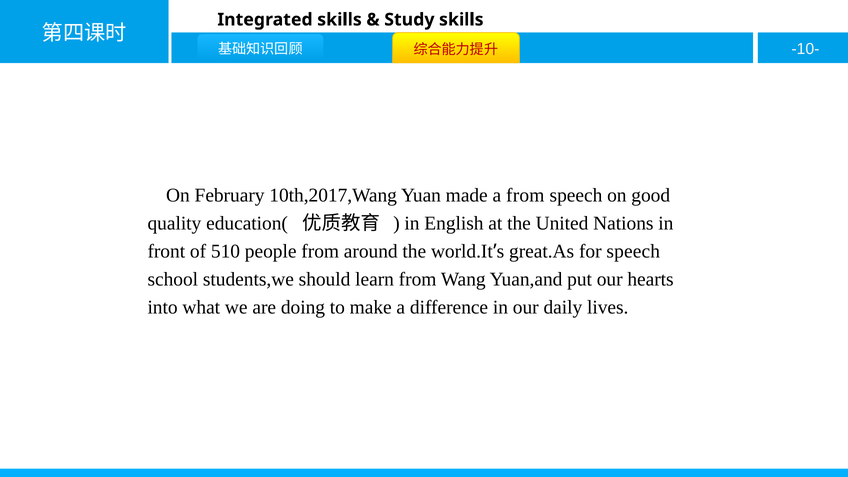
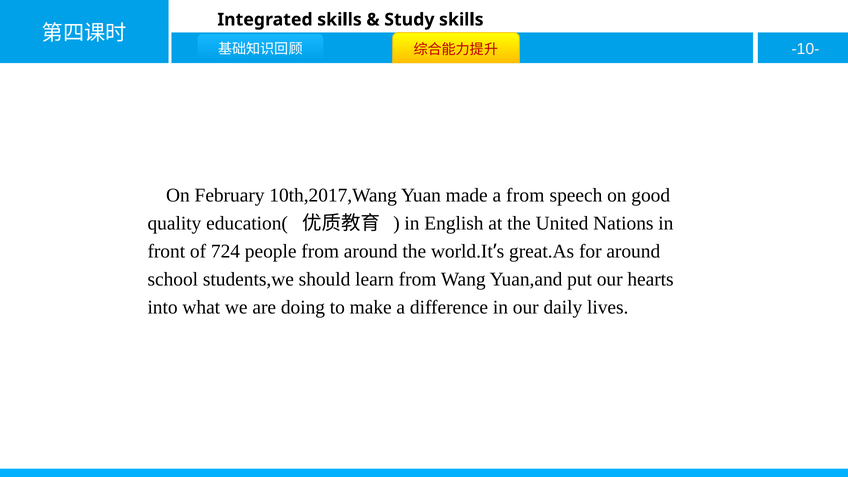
510: 510 -> 724
for speech: speech -> around
